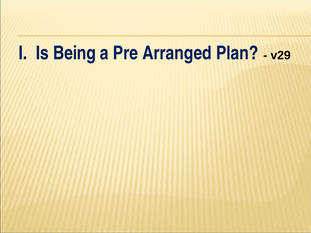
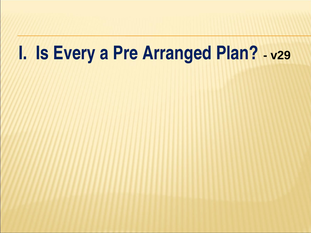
Being: Being -> Every
